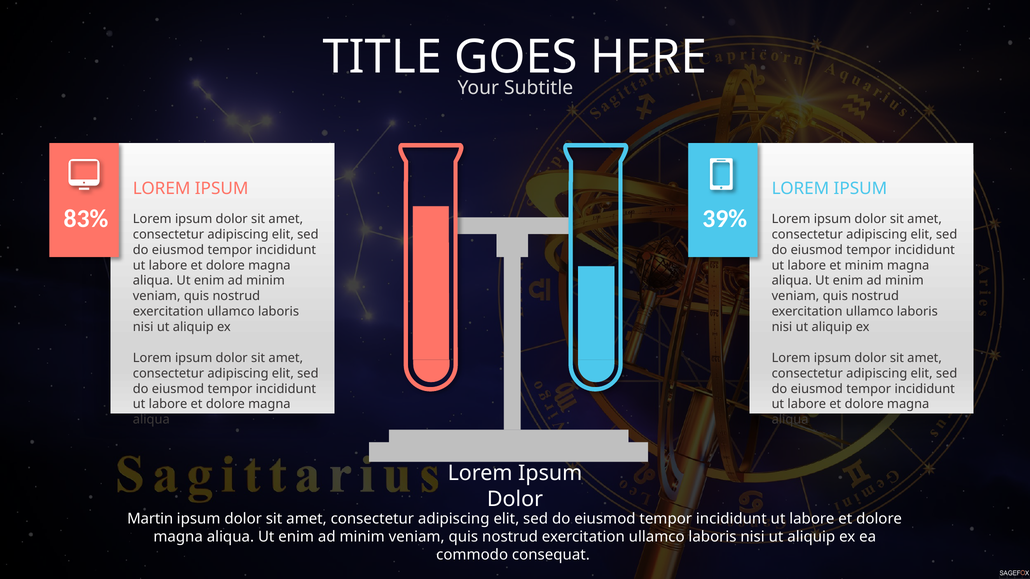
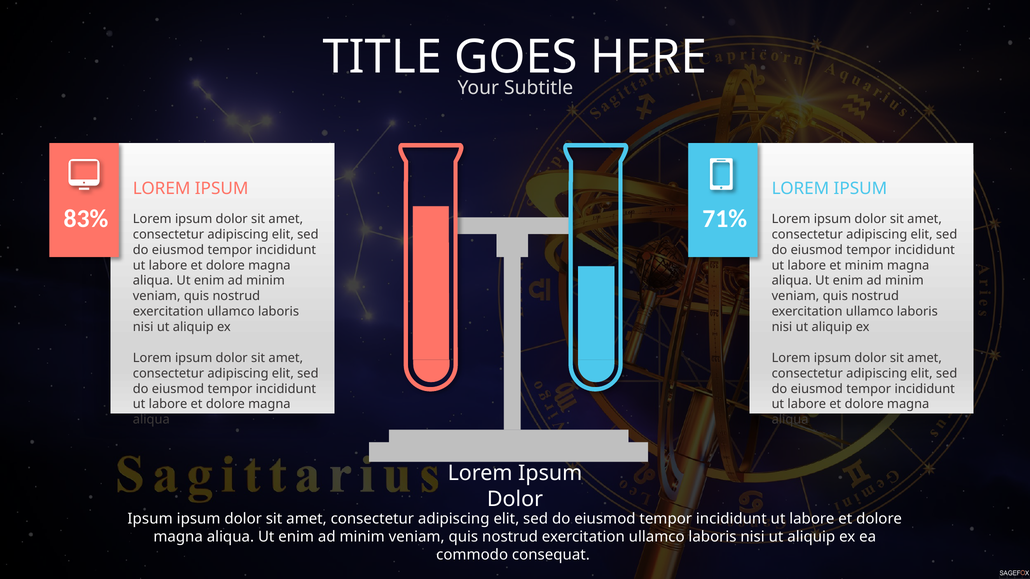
39%: 39% -> 71%
Martin at (150, 519): Martin -> Ipsum
